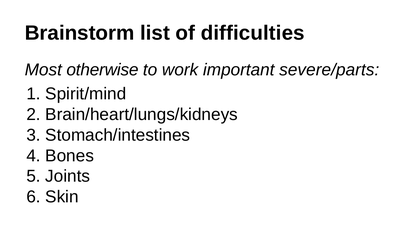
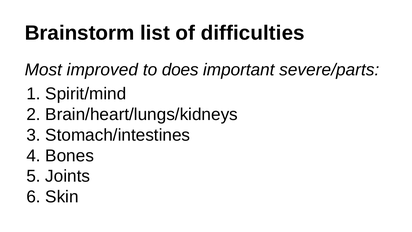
otherwise: otherwise -> improved
work: work -> does
